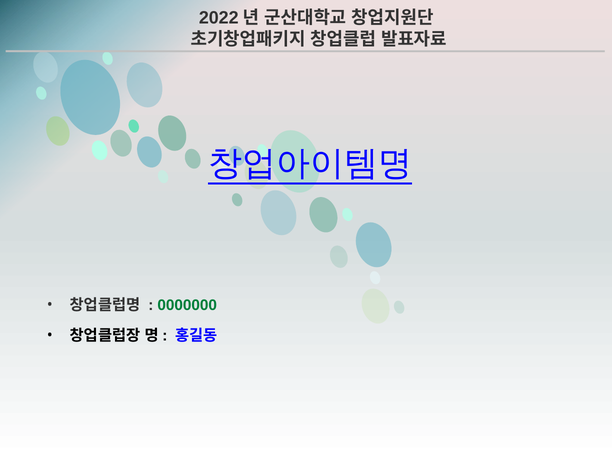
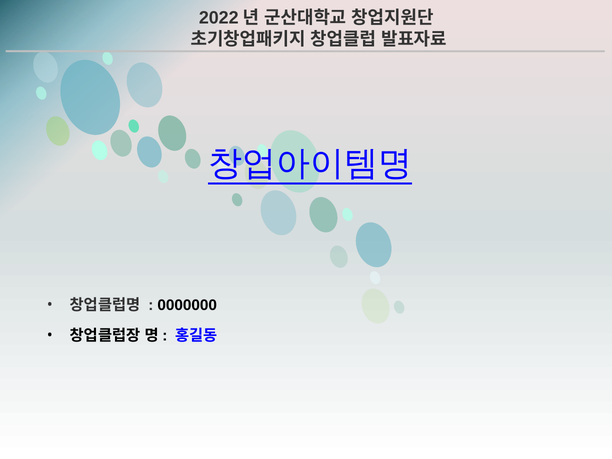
0000000 colour: green -> black
